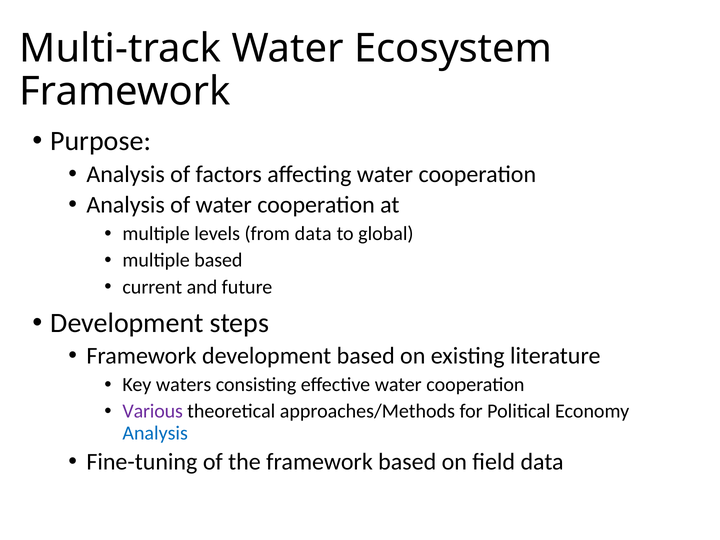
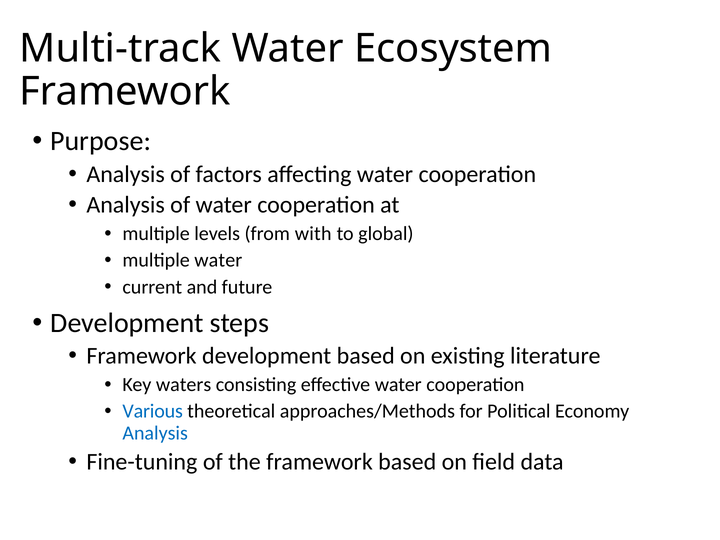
from data: data -> with
multiple based: based -> water
Various colour: purple -> blue
